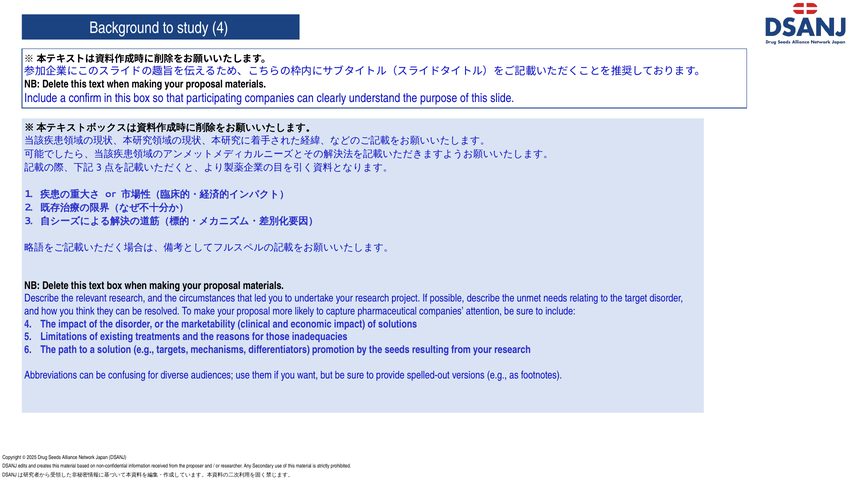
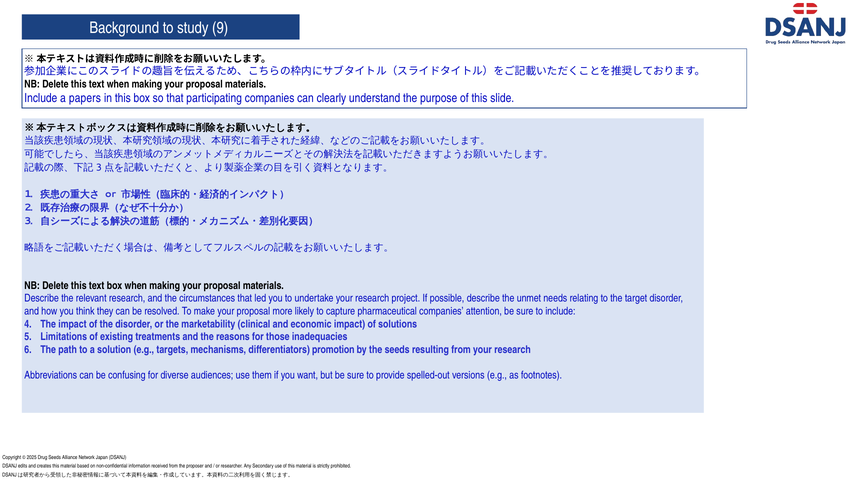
study 4: 4 -> 9
confirm: confirm -> papers
